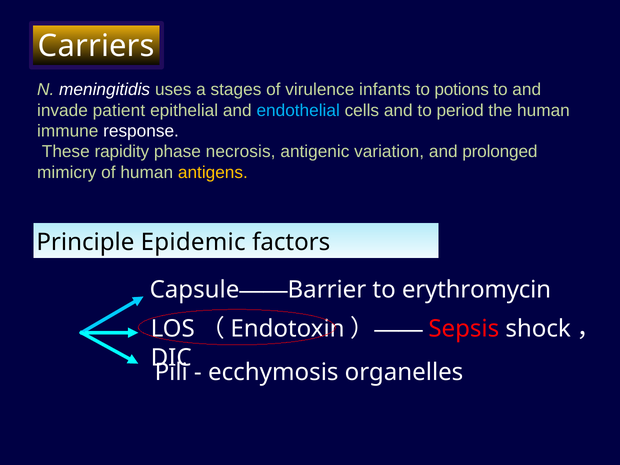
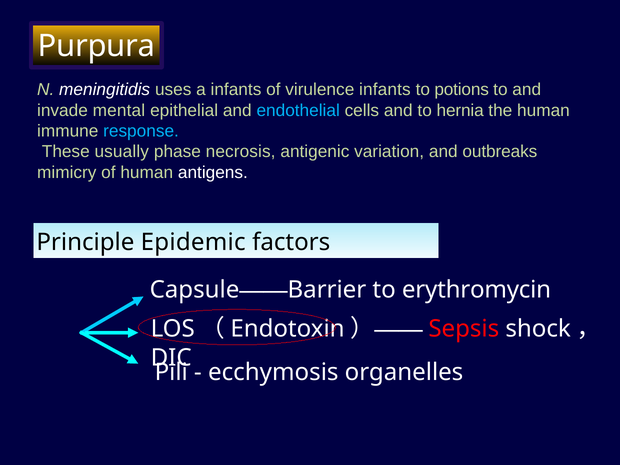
Carriers: Carriers -> Purpura
a stages: stages -> infants
patient: patient -> mental
period: period -> hernia
response colour: white -> light blue
rapidity: rapidity -> usually
prolonged: prolonged -> outbreaks
antigens colour: yellow -> white
